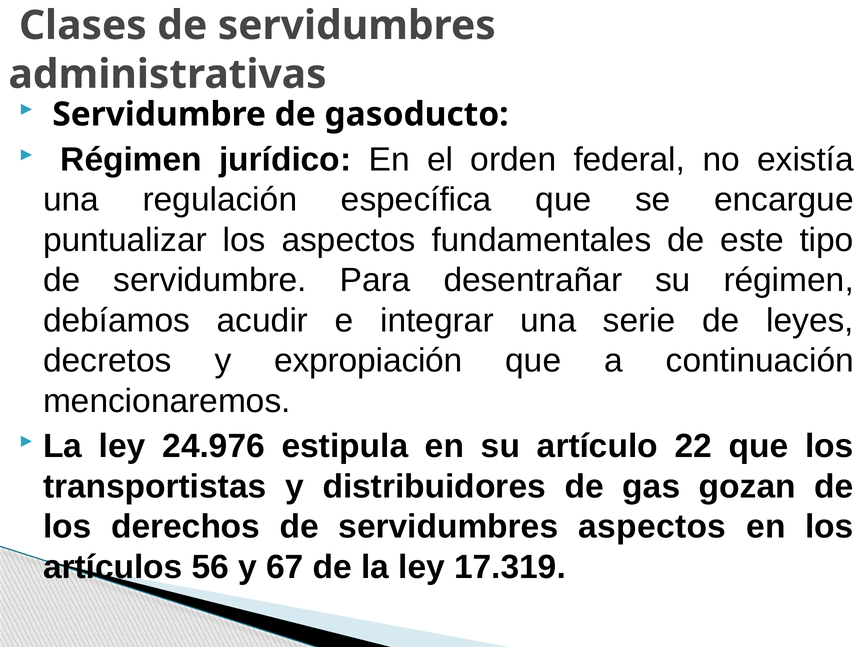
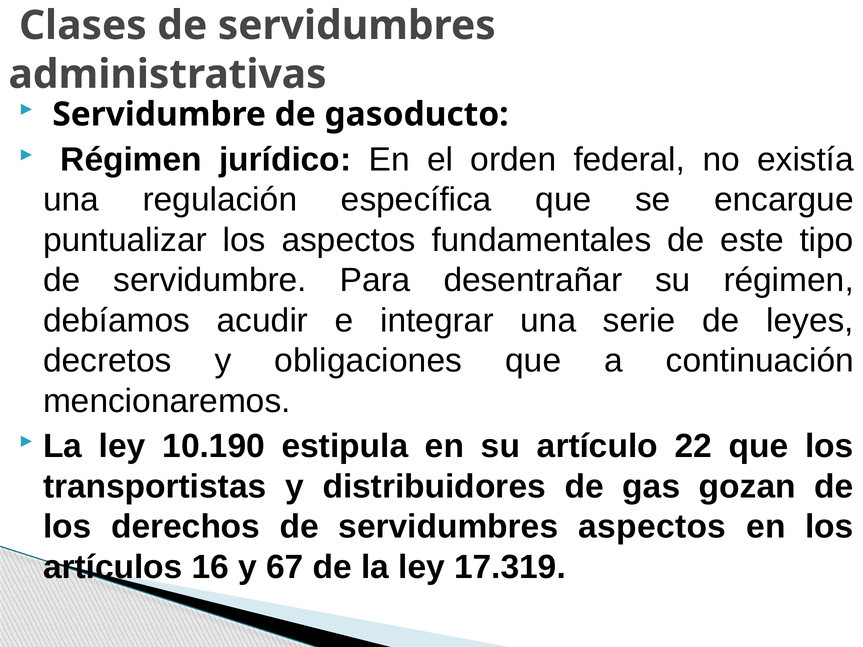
expropiación: expropiación -> obligaciones
24.976: 24.976 -> 10.190
56: 56 -> 16
